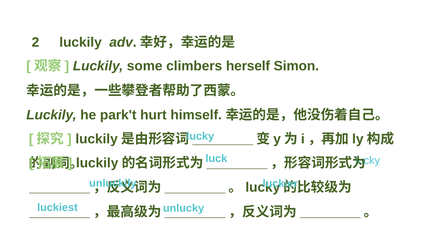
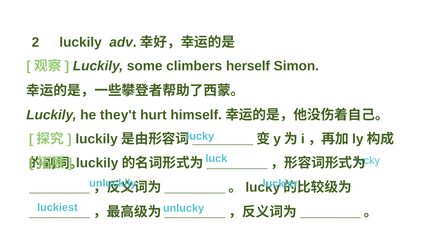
park't: park't -> they't
